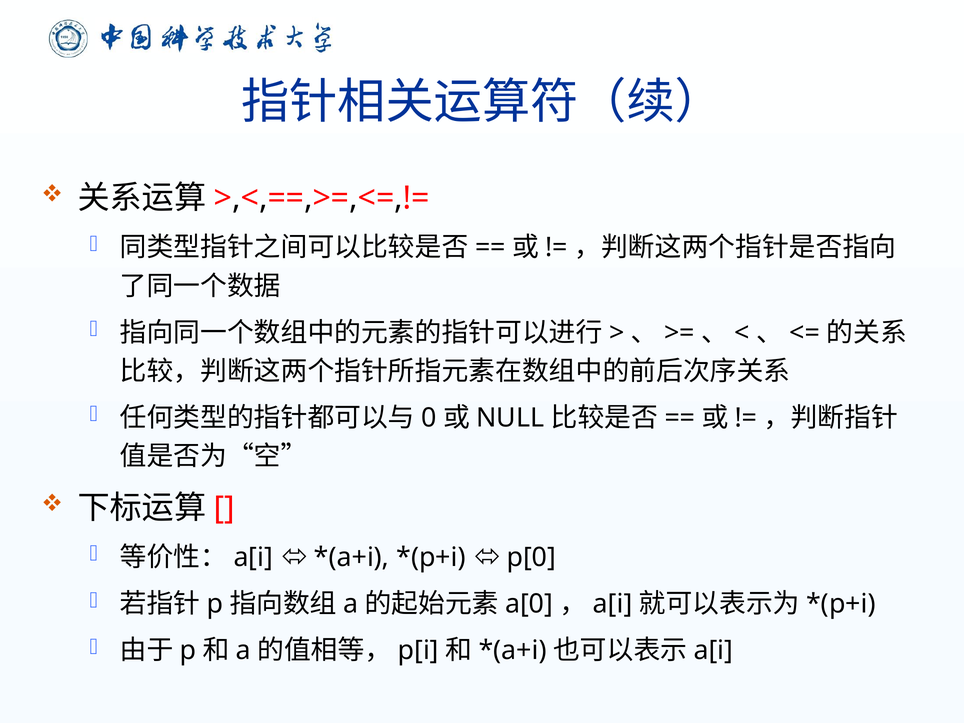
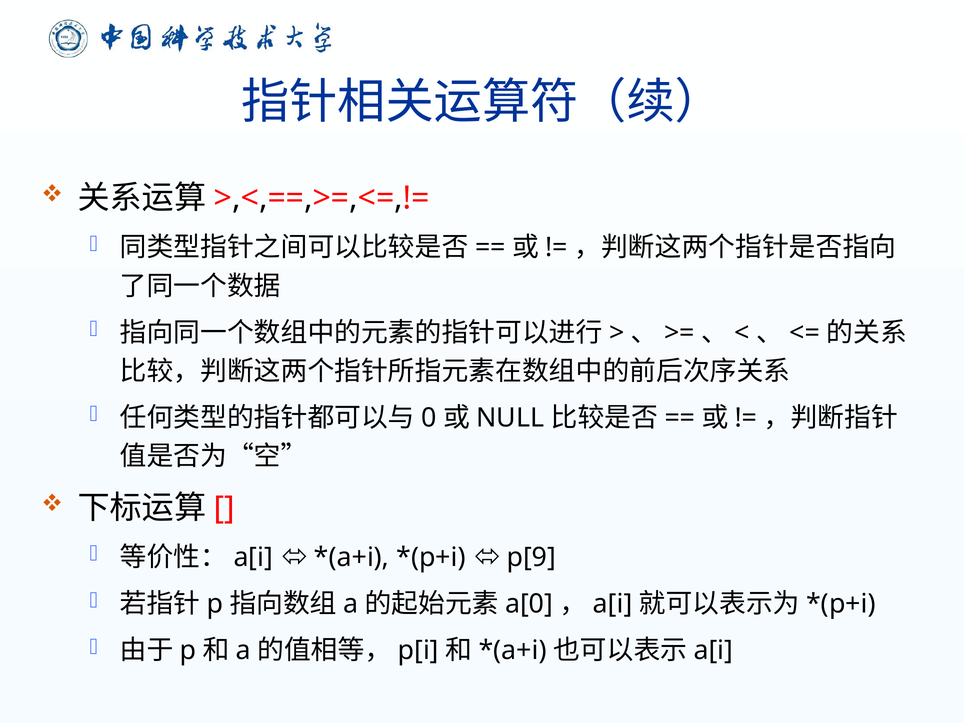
p[0: p[0 -> p[9
